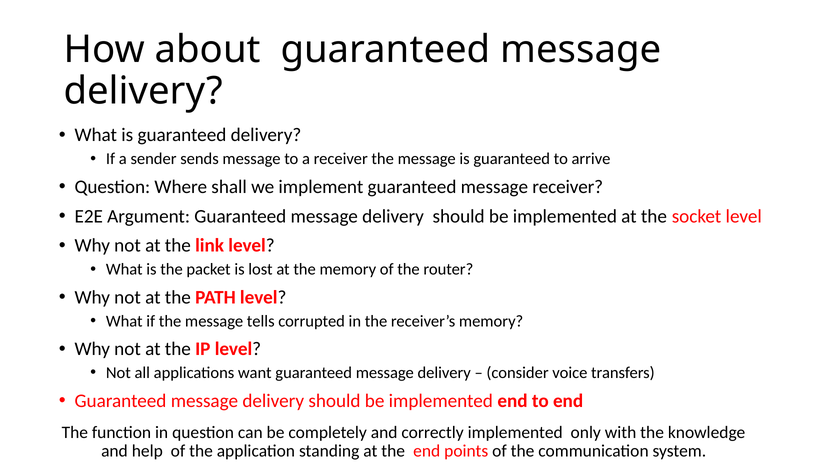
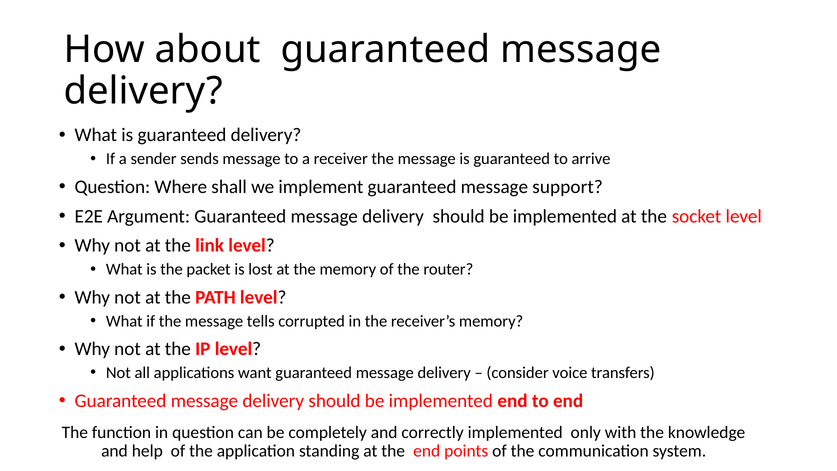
message receiver: receiver -> support
